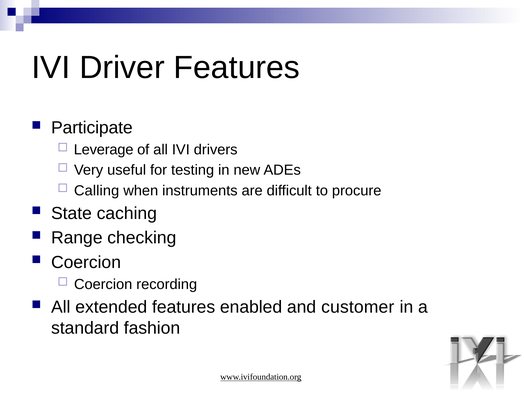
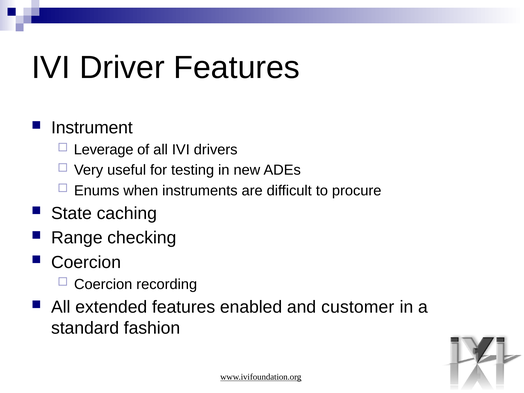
Participate: Participate -> Instrument
Calling: Calling -> Enums
